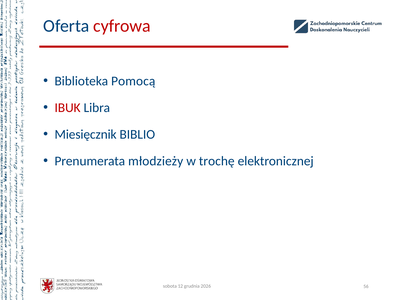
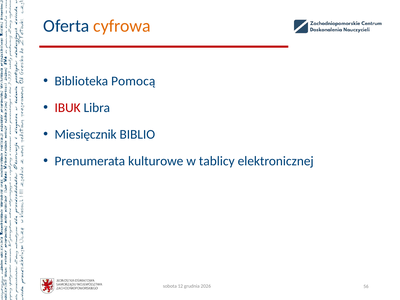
cyfrowa colour: red -> orange
młodzieży: młodzieży -> kulturowe
trochę: trochę -> tablicy
